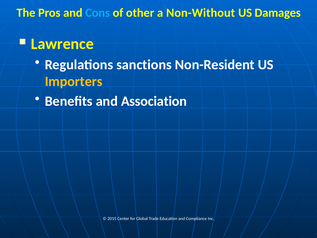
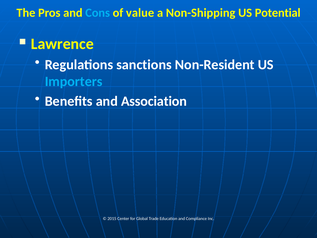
other: other -> value
Non-Without: Non-Without -> Non-Shipping
Damages: Damages -> Potential
Importers colour: yellow -> light blue
